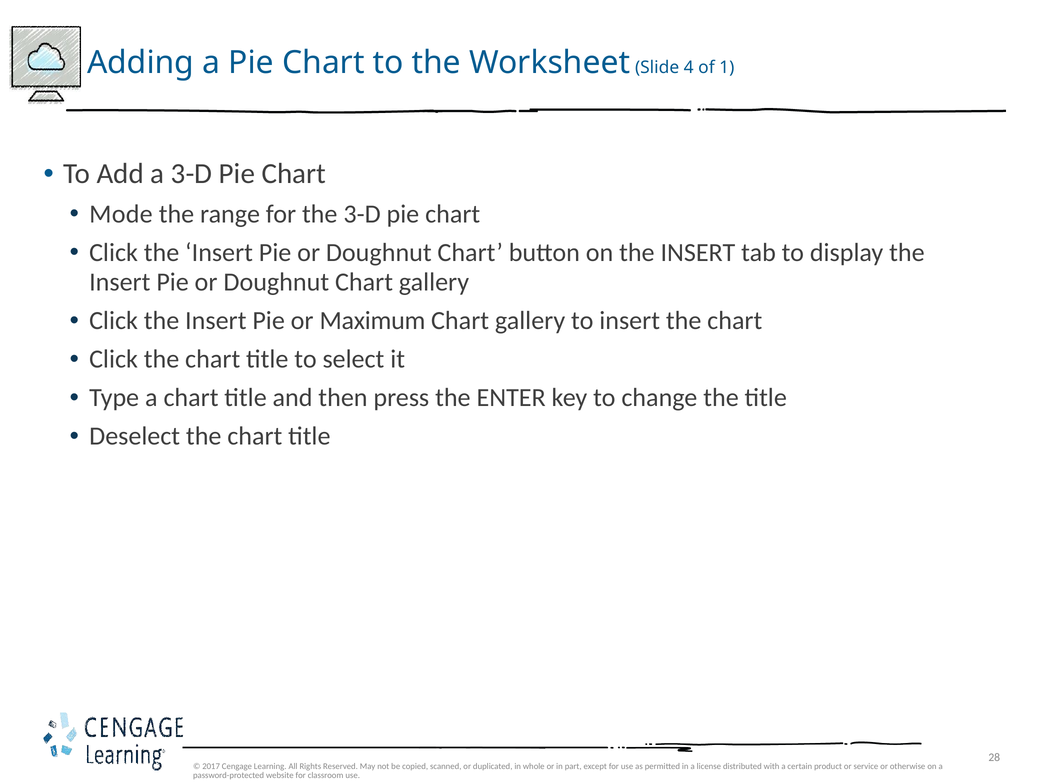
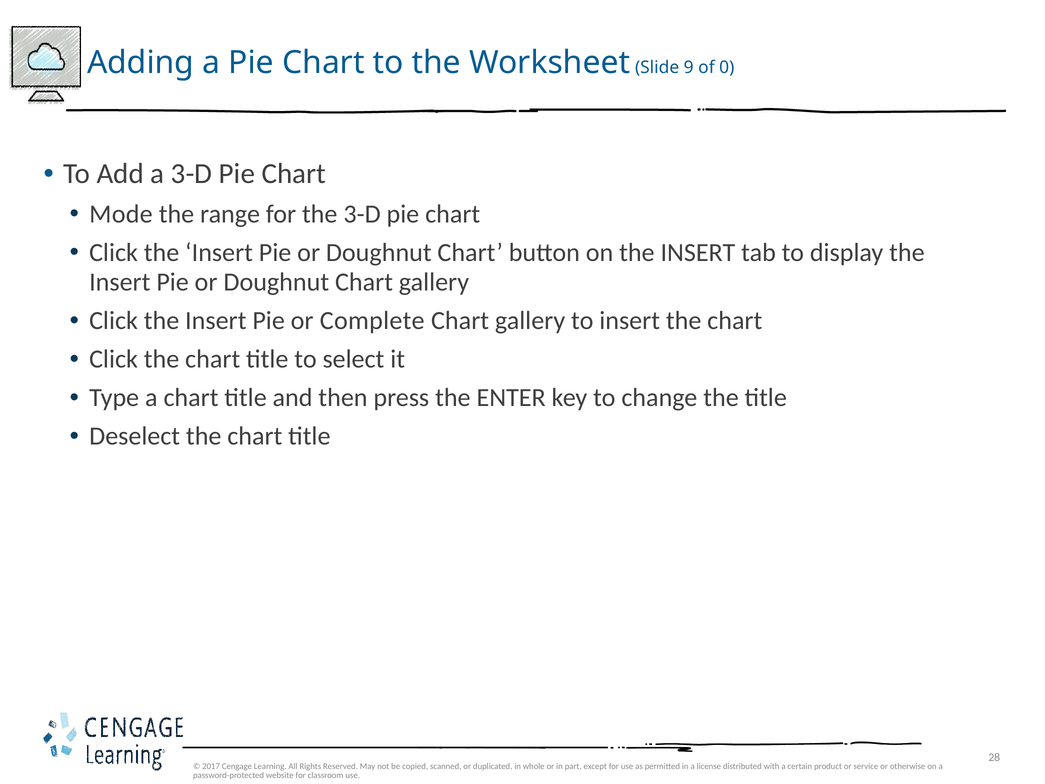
4: 4 -> 9
1: 1 -> 0
Maximum: Maximum -> Complete
